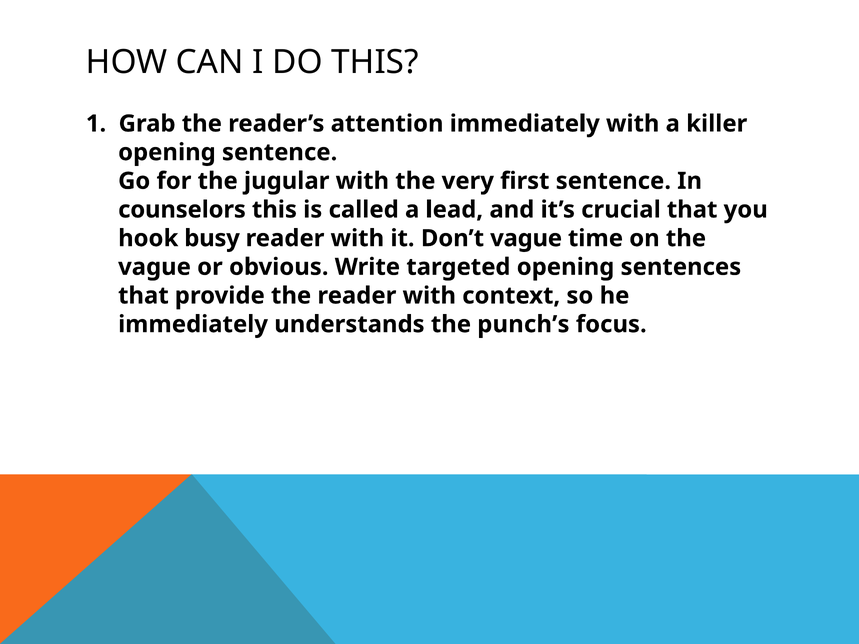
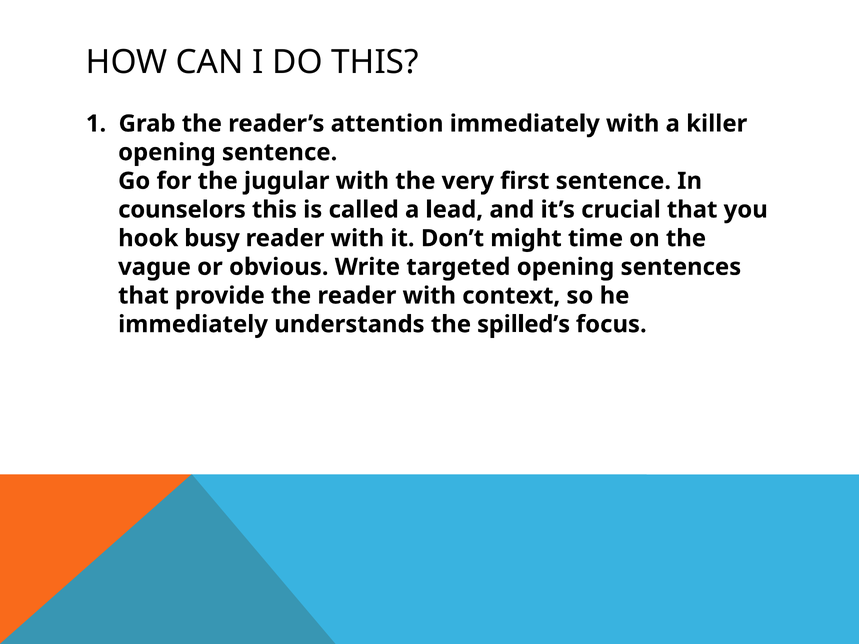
Don’t vague: vague -> might
punch’s: punch’s -> spilled’s
